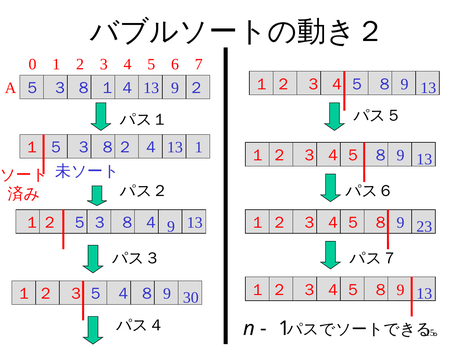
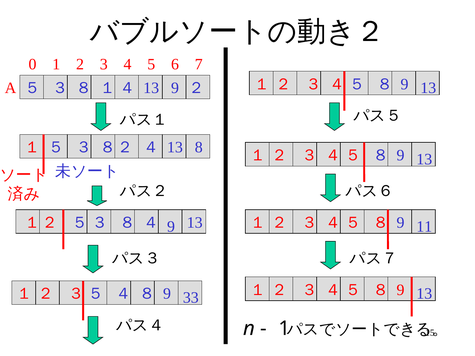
13 1: 1 -> 8
23: 23 -> 11
30: 30 -> 33
